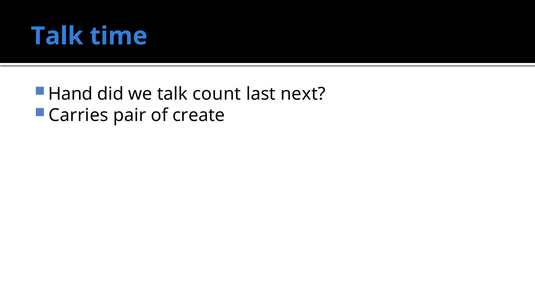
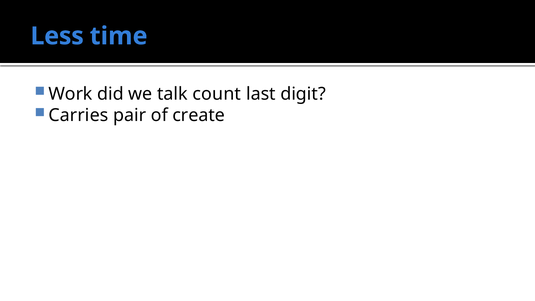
Talk at (57, 36): Talk -> Less
Hand: Hand -> Work
next: next -> digit
